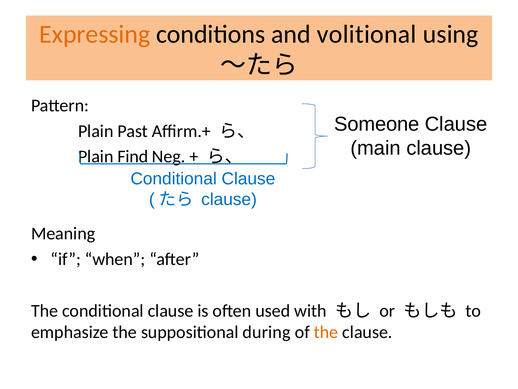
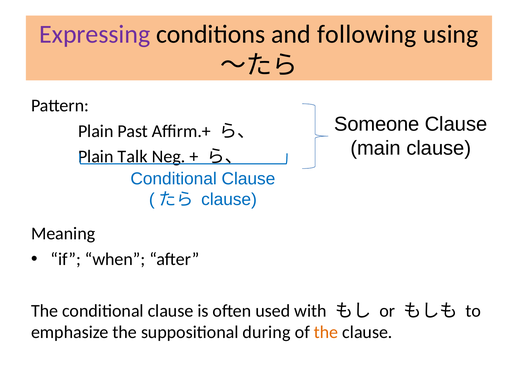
Expressing colour: orange -> purple
volitional: volitional -> following
Find: Find -> Talk
